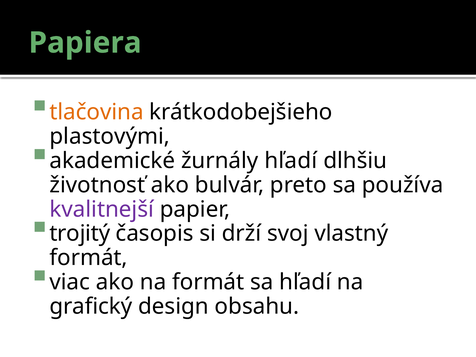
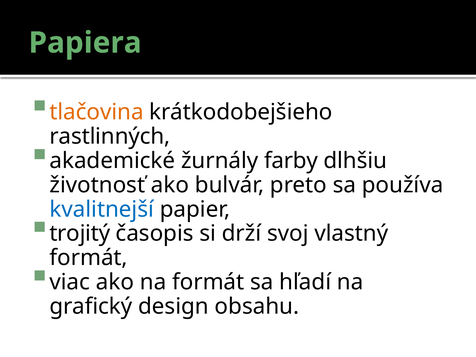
plastovými: plastovými -> rastlinných
žurnály hľadí: hľadí -> farby
kvalitnejší colour: purple -> blue
